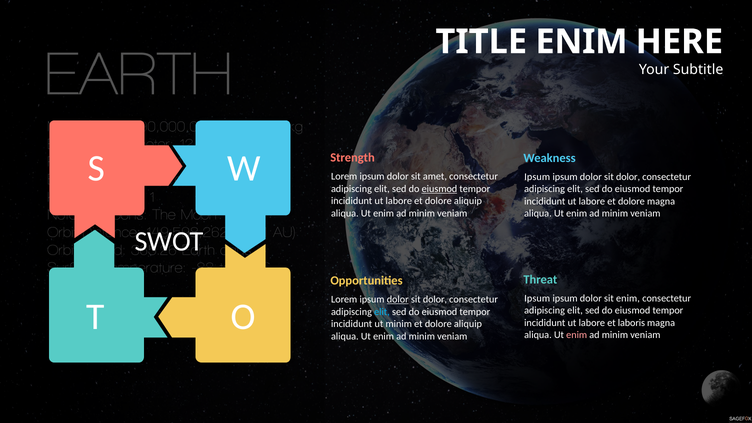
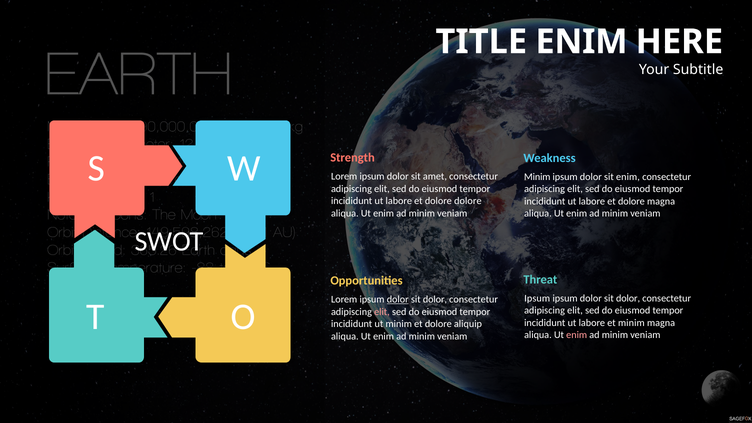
Ipsum at (537, 177): Ipsum -> Minim
dolor at (628, 177): dolor -> enim
eiusmod at (439, 189) underline: present -> none
labore et dolore aliquip: aliquip -> dolore
enim at (628, 298): enim -> dolor
elit at (382, 312) colour: light blue -> pink
et laboris: laboris -> minim
